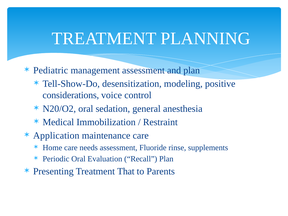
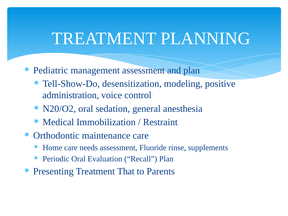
considerations: considerations -> administration
Application: Application -> Orthodontic
